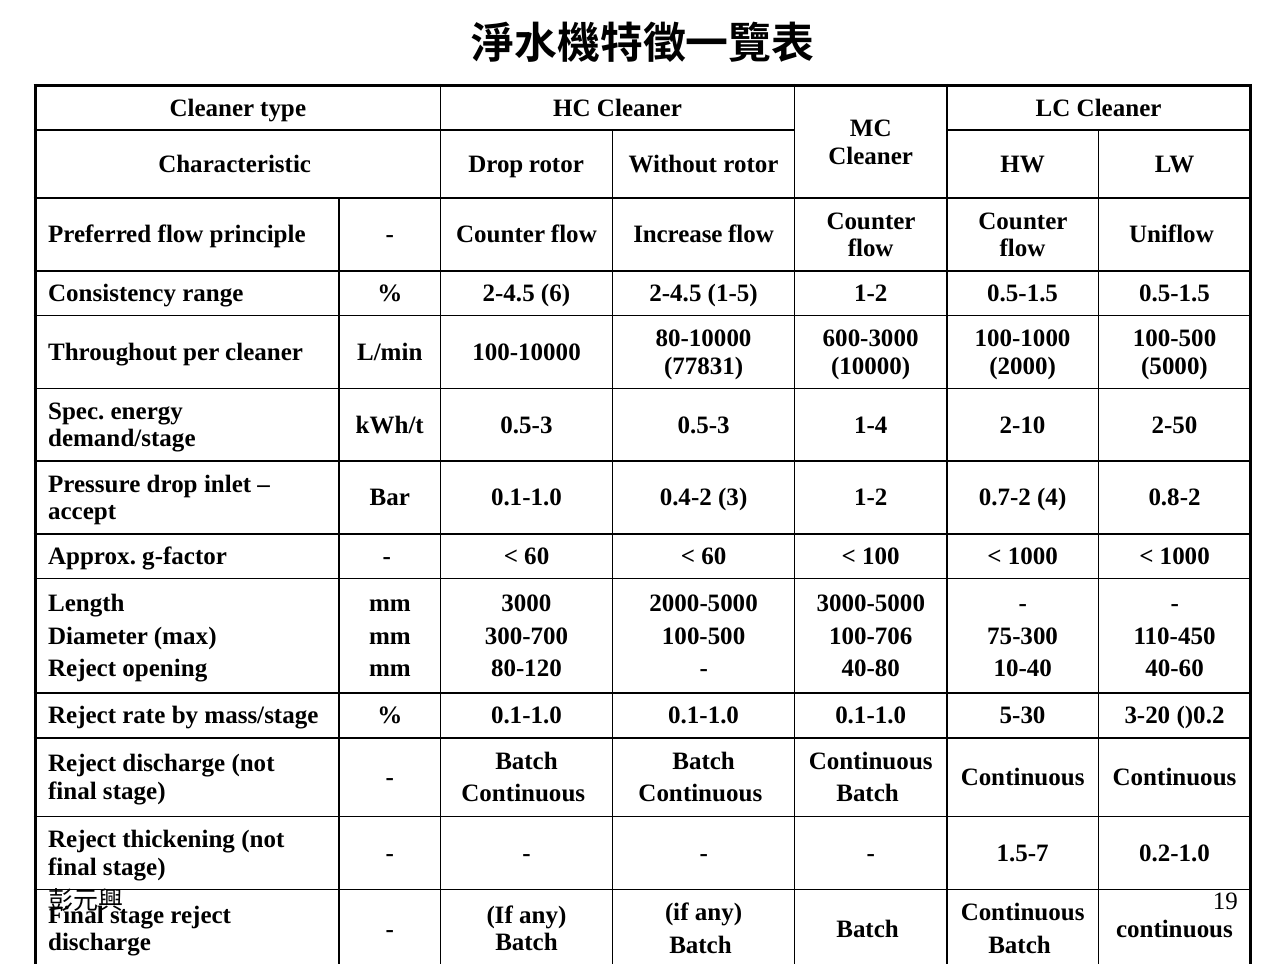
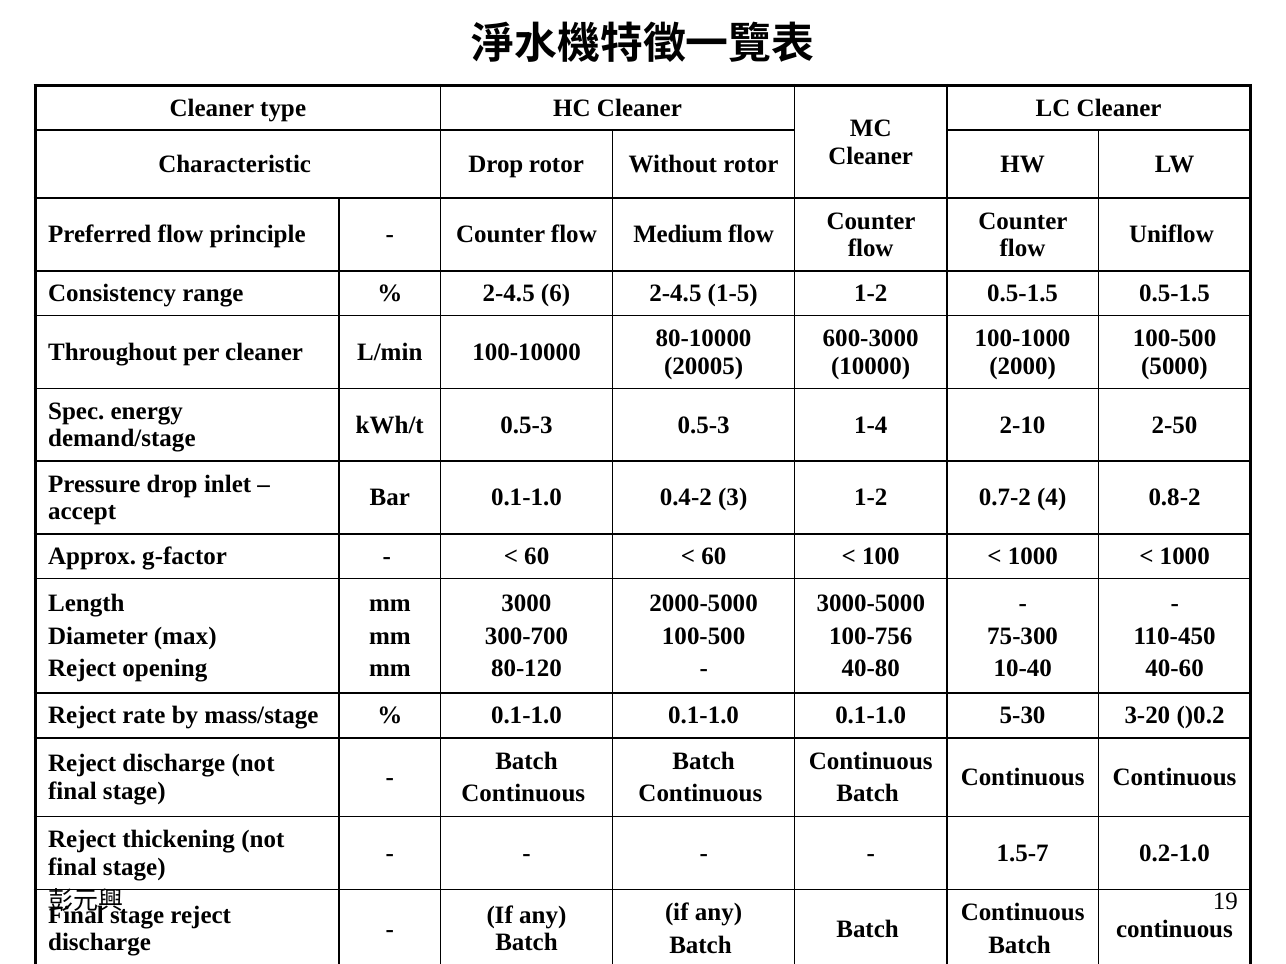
Increase: Increase -> Medium
77831: 77831 -> 20005
100-706: 100-706 -> 100-756
